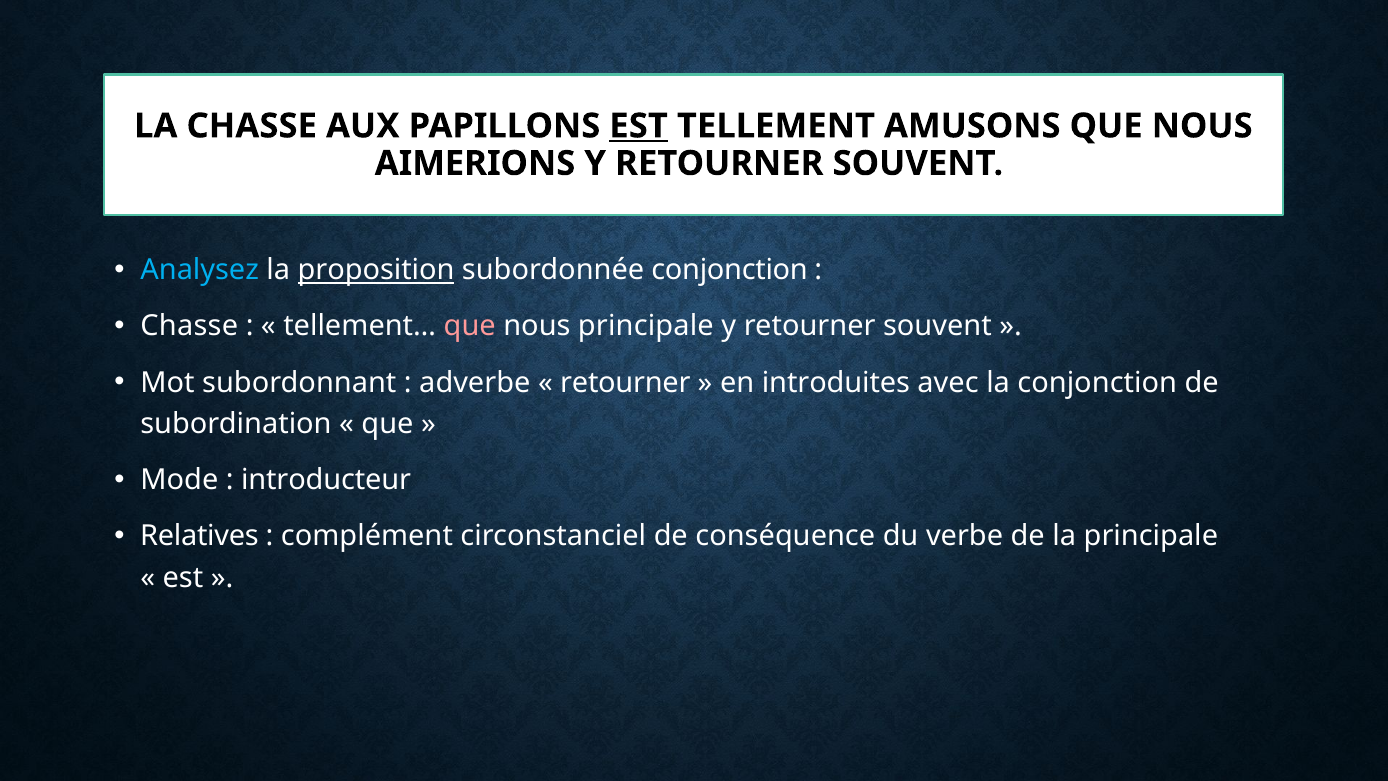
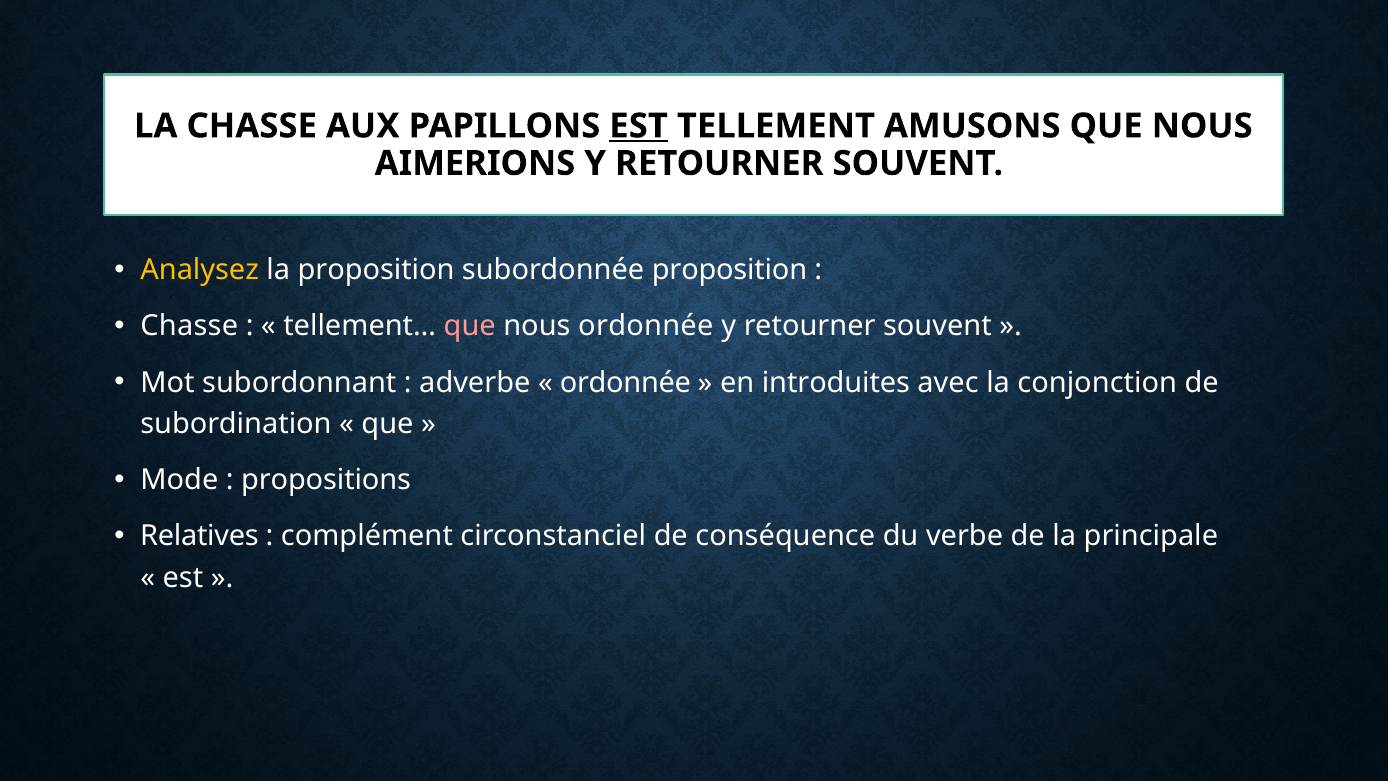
Analysez colour: light blue -> yellow
proposition at (376, 270) underline: present -> none
subordonnée conjonction: conjonction -> proposition
nous principale: principale -> ordonnée
retourner at (625, 382): retourner -> ordonnée
introducteur: introducteur -> propositions
